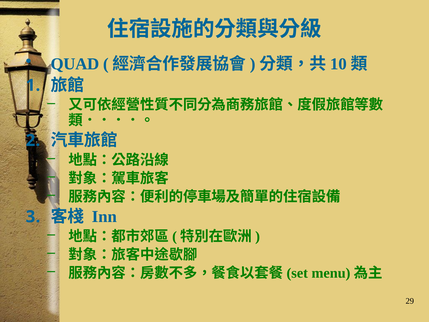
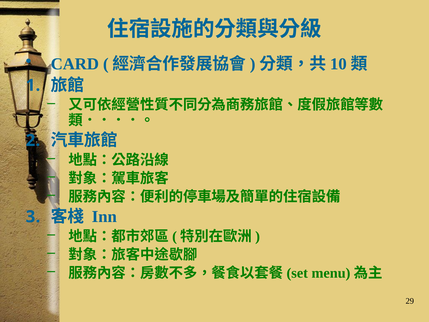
QUAD: QUAD -> CARD
